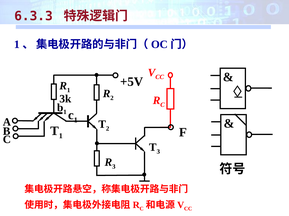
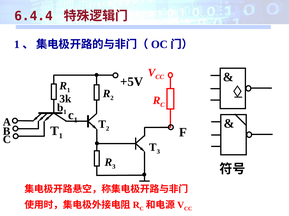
6.3.3: 6.3.3 -> 6.4.4
